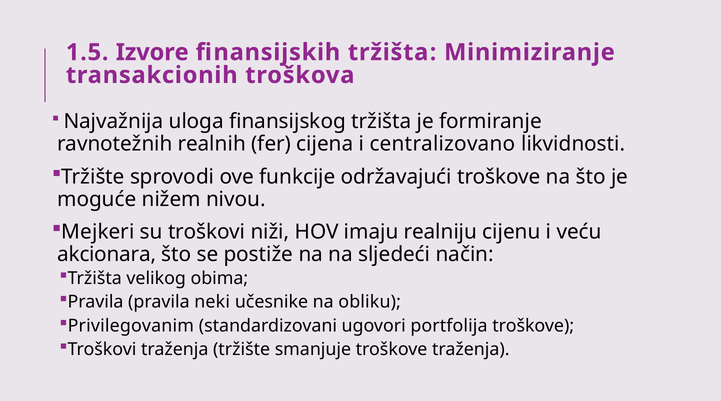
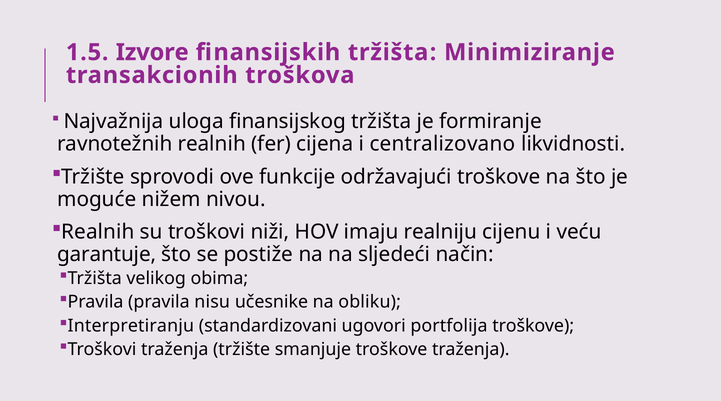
Mejkeri at (98, 232): Mejkeri -> Realnih
akcionara: akcionara -> garantuje
neki: neki -> nisu
Privilegovanim: Privilegovanim -> Interpretiranju
